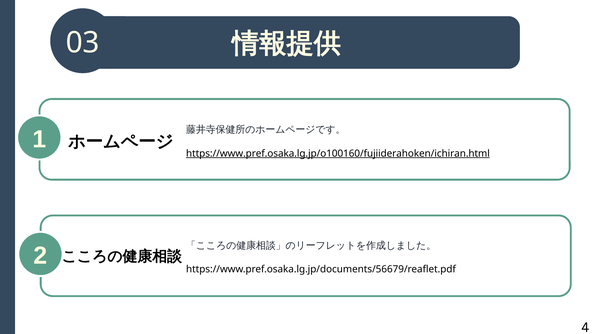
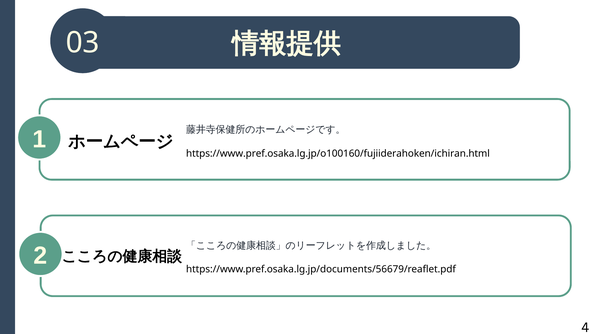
https://www.pref.osaka.lg.jp/o100160/fujiiderahoken/ichiran.html underline: present -> none
